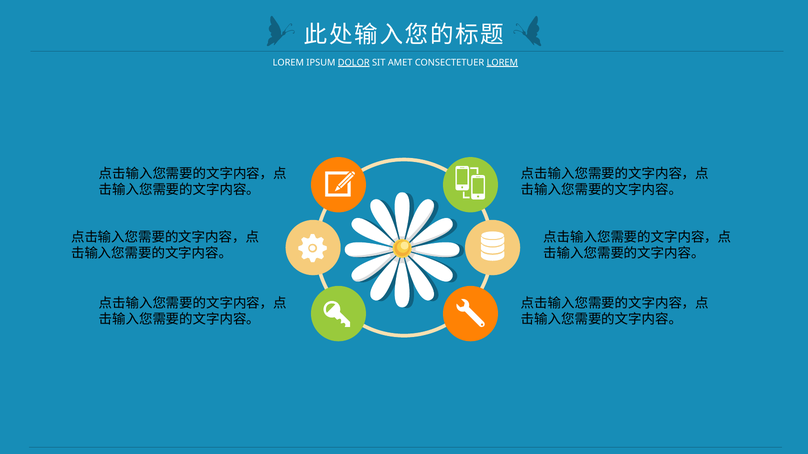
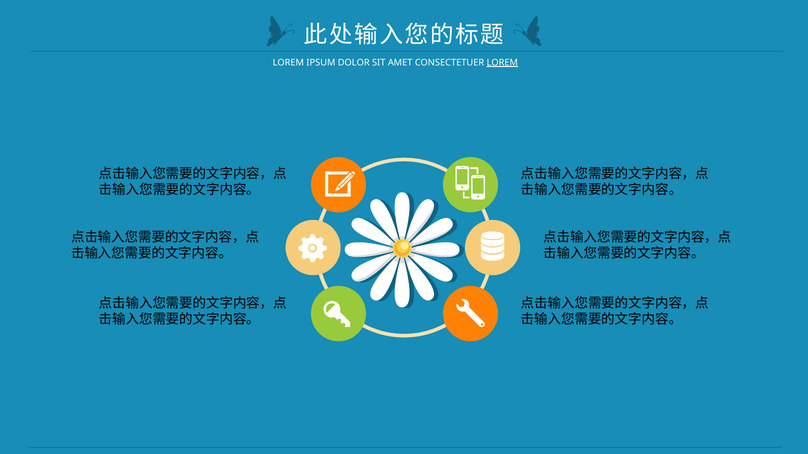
DOLOR underline: present -> none
